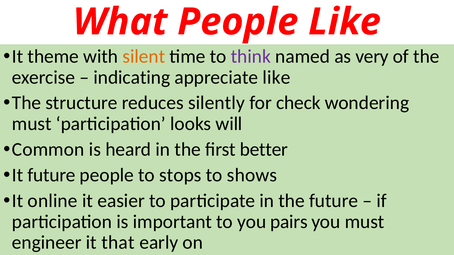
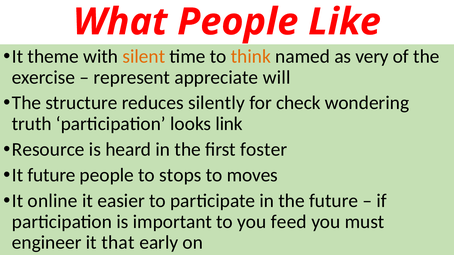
think colour: purple -> orange
indicating: indicating -> represent
appreciate like: like -> will
must at (32, 124): must -> truth
will: will -> link
Common: Common -> Resource
better: better -> foster
shows: shows -> moves
pairs: pairs -> feed
